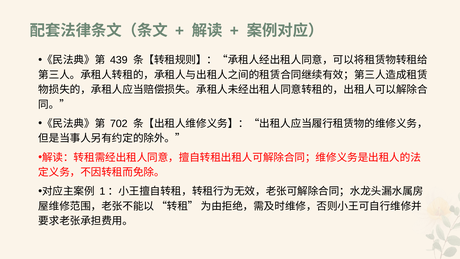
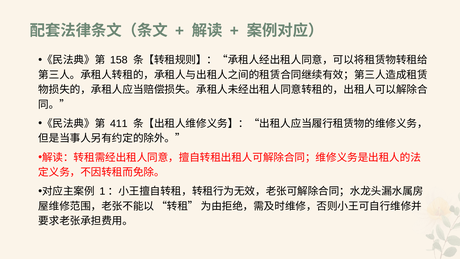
439: 439 -> 158
702: 702 -> 411
